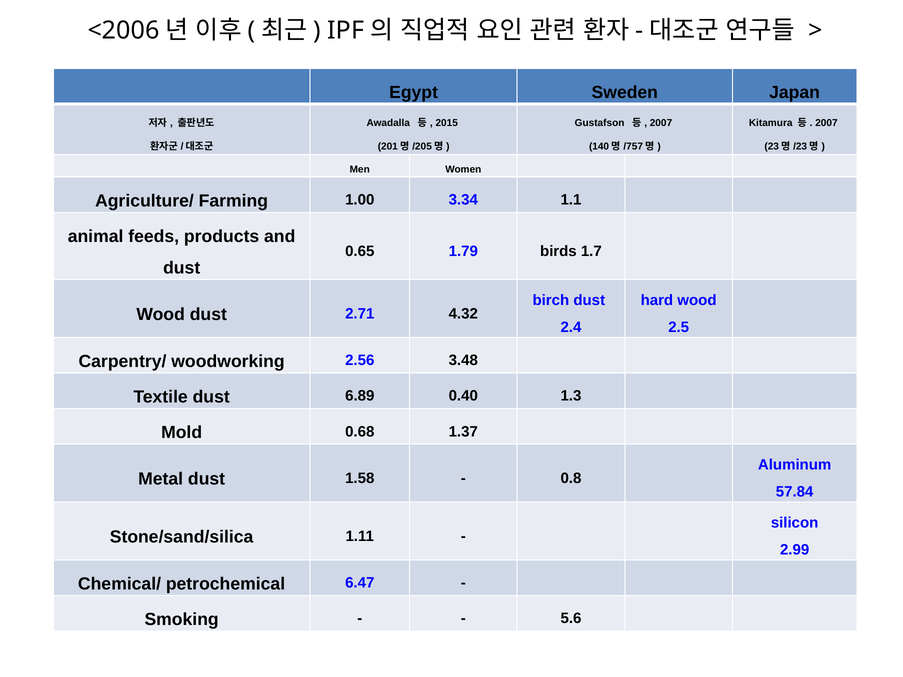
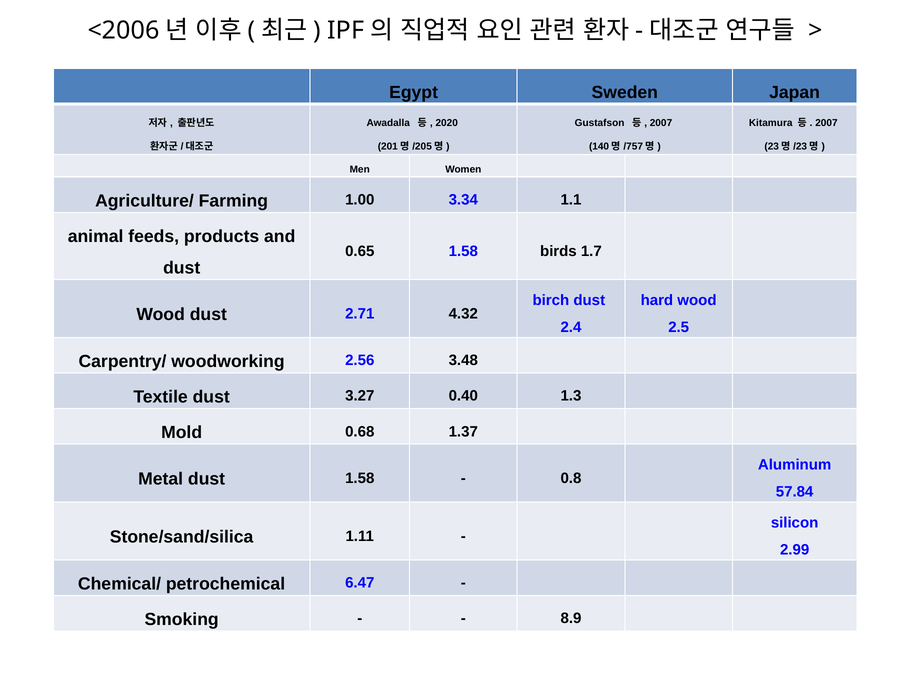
2015: 2015 -> 2020
0.65 1.79: 1.79 -> 1.58
6.89: 6.89 -> 3.27
5.6: 5.6 -> 8.9
